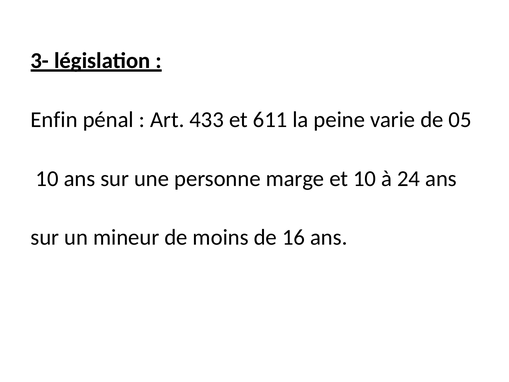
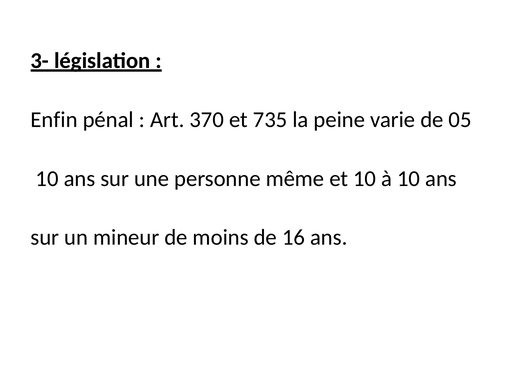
433: 433 -> 370
611: 611 -> 735
marge: marge -> même
à 24: 24 -> 10
